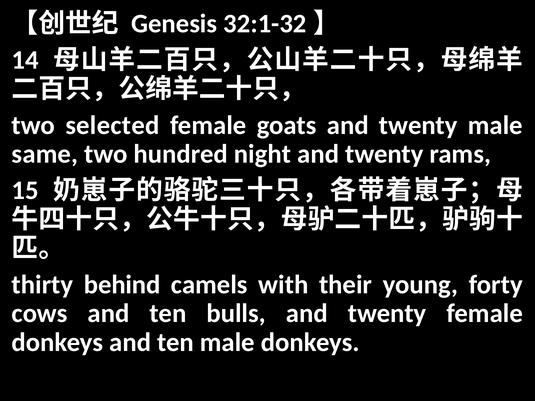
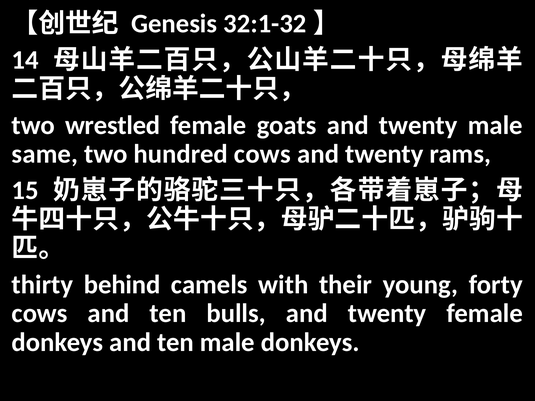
selected: selected -> wrestled
hundred night: night -> cows
